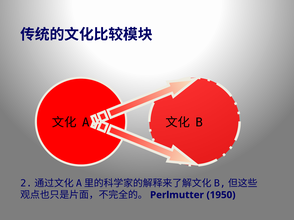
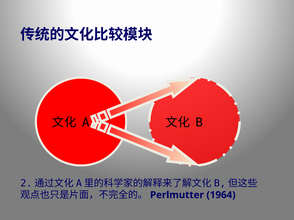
1950: 1950 -> 1964
